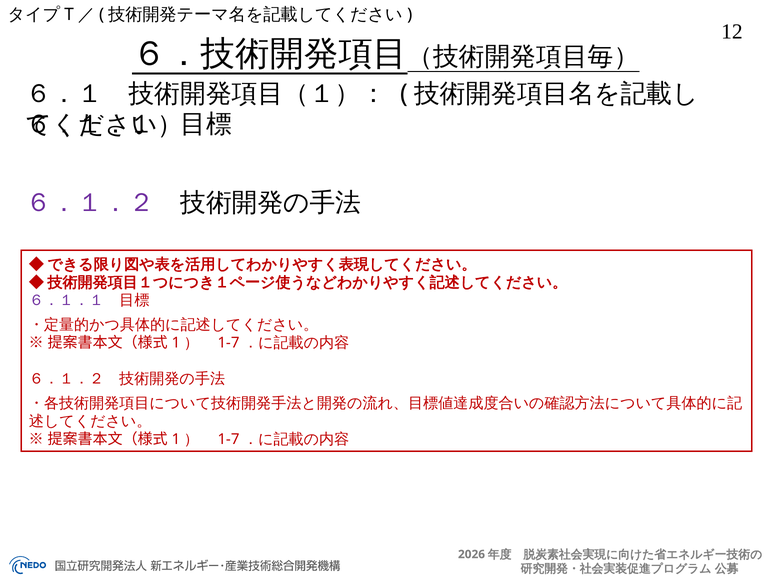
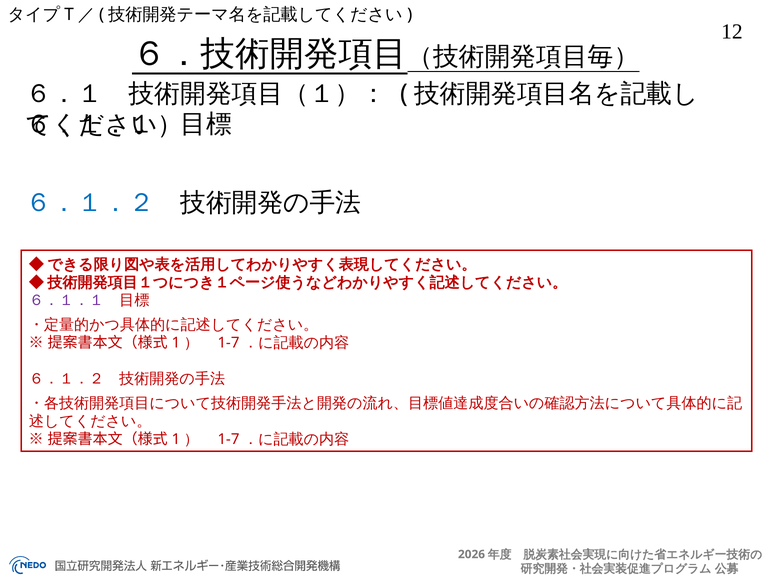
６．１．２ at (90, 203) colour: purple -> blue
